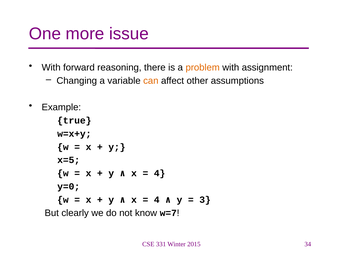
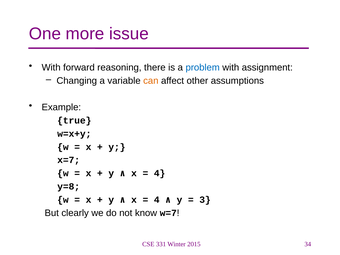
problem colour: orange -> blue
x=5: x=5 -> x=7
y=0: y=0 -> y=8
